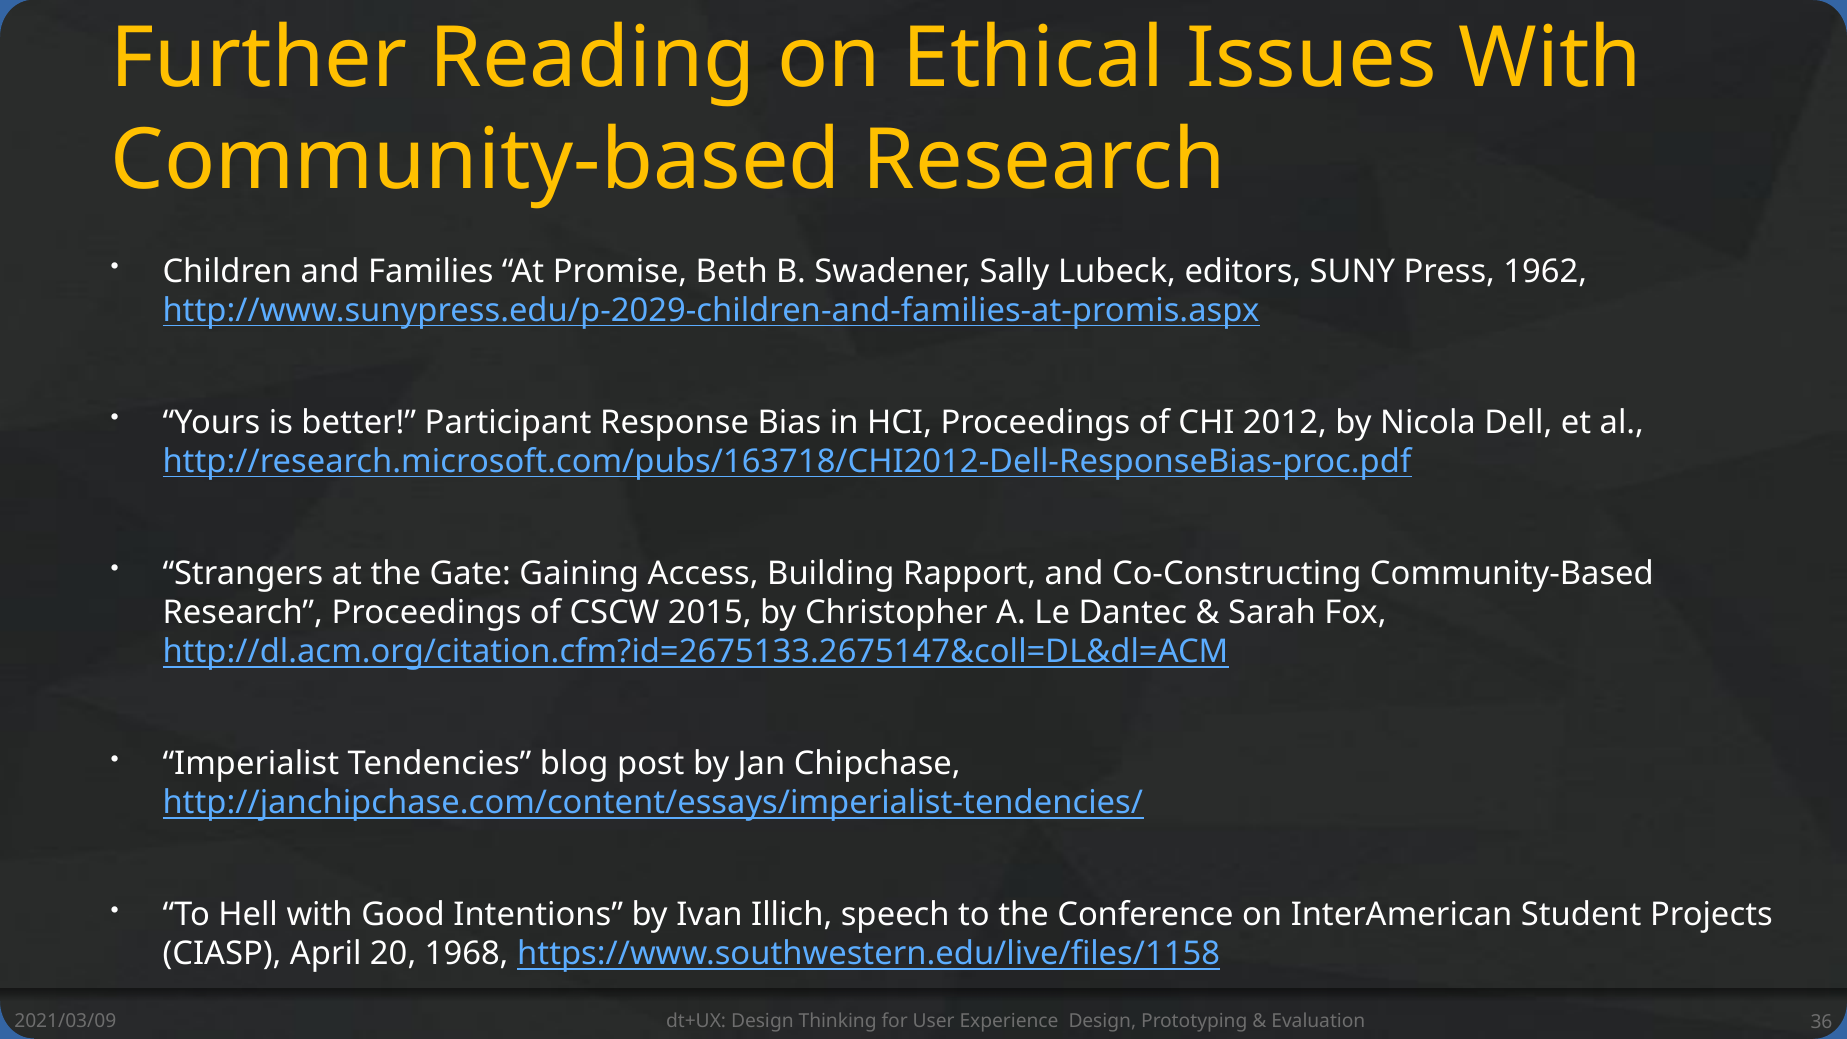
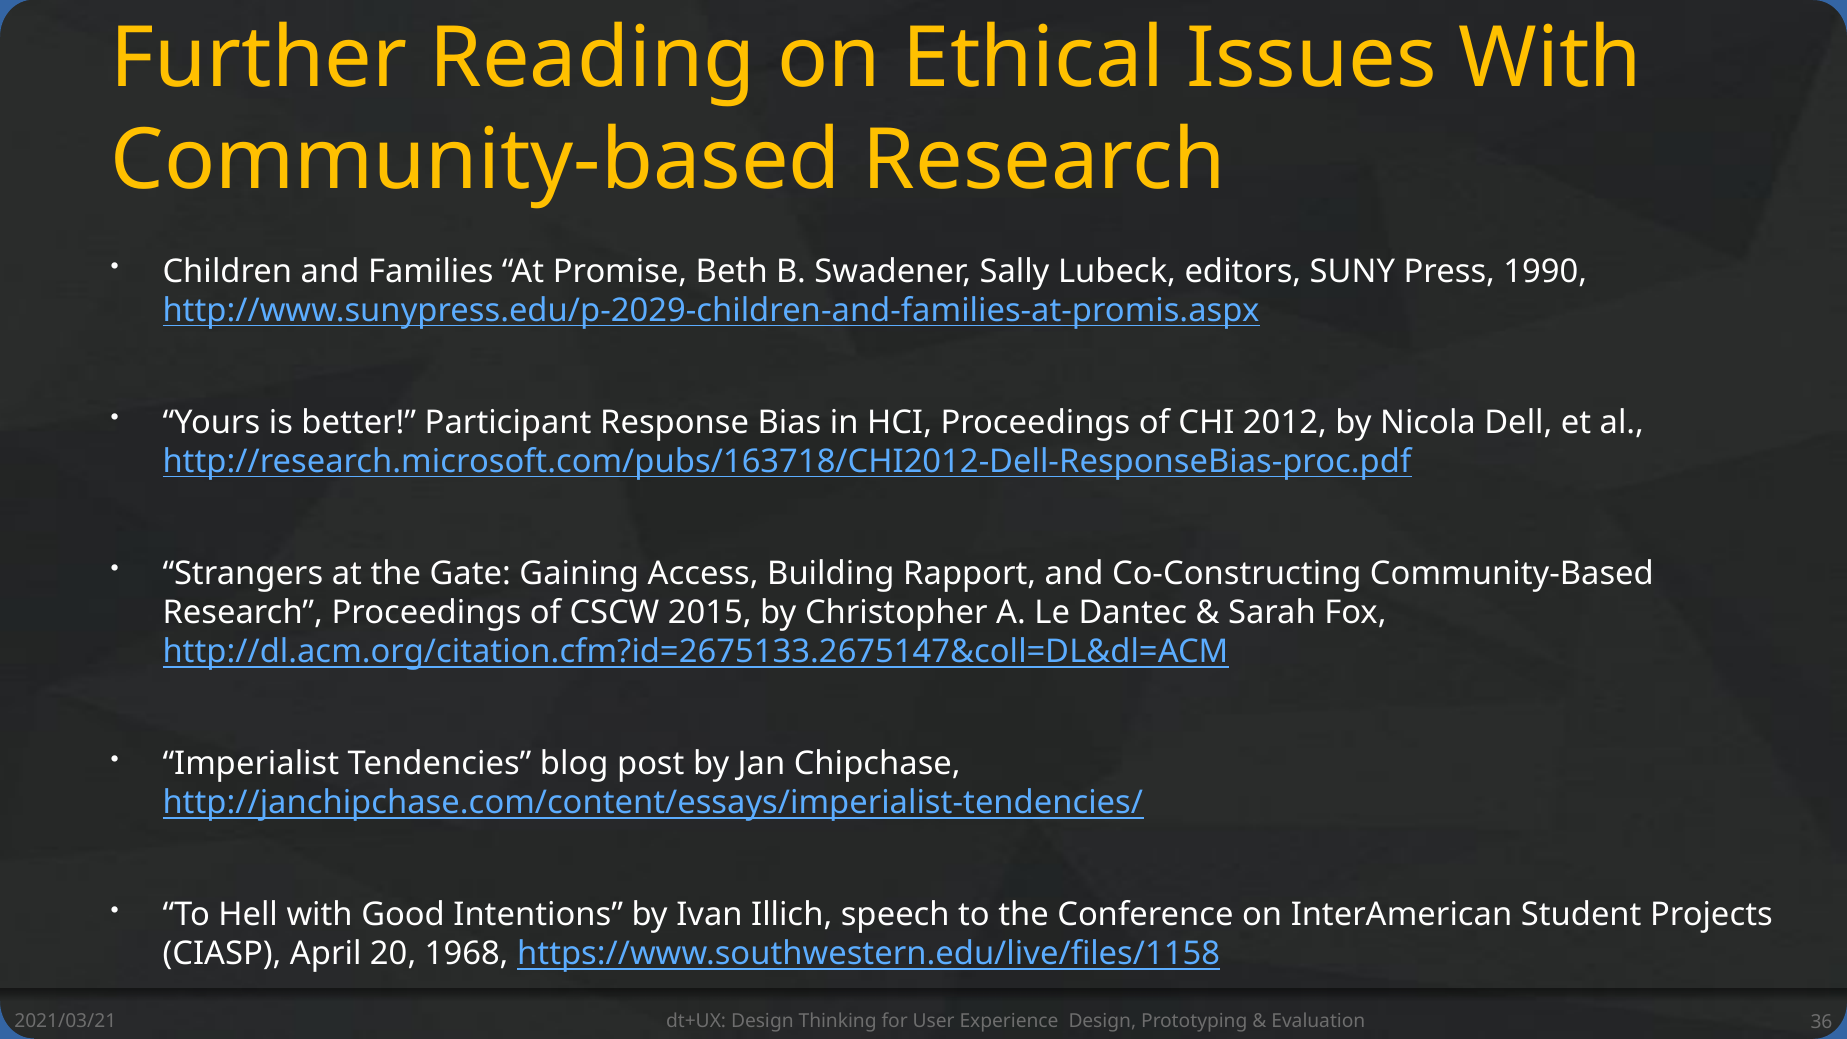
1962: 1962 -> 1990
2021/03/09: 2021/03/09 -> 2021/03/21
